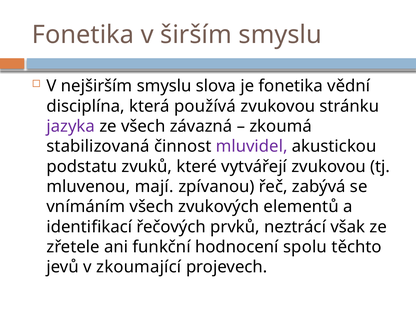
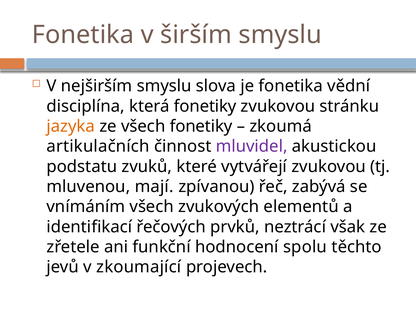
která používá: používá -> fonetiky
jazyka colour: purple -> orange
všech závazná: závazná -> fonetiky
stabilizovaná: stabilizovaná -> artikulačních
